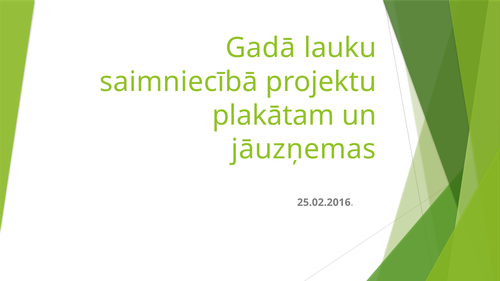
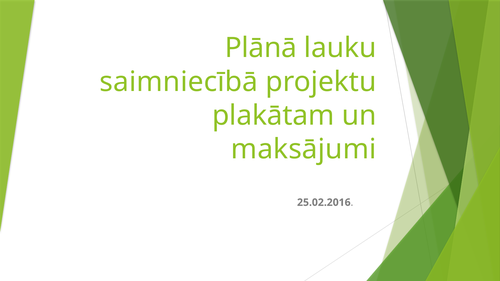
Gadā: Gadā -> Plānā
jāuzņemas: jāuzņemas -> maksājumi
